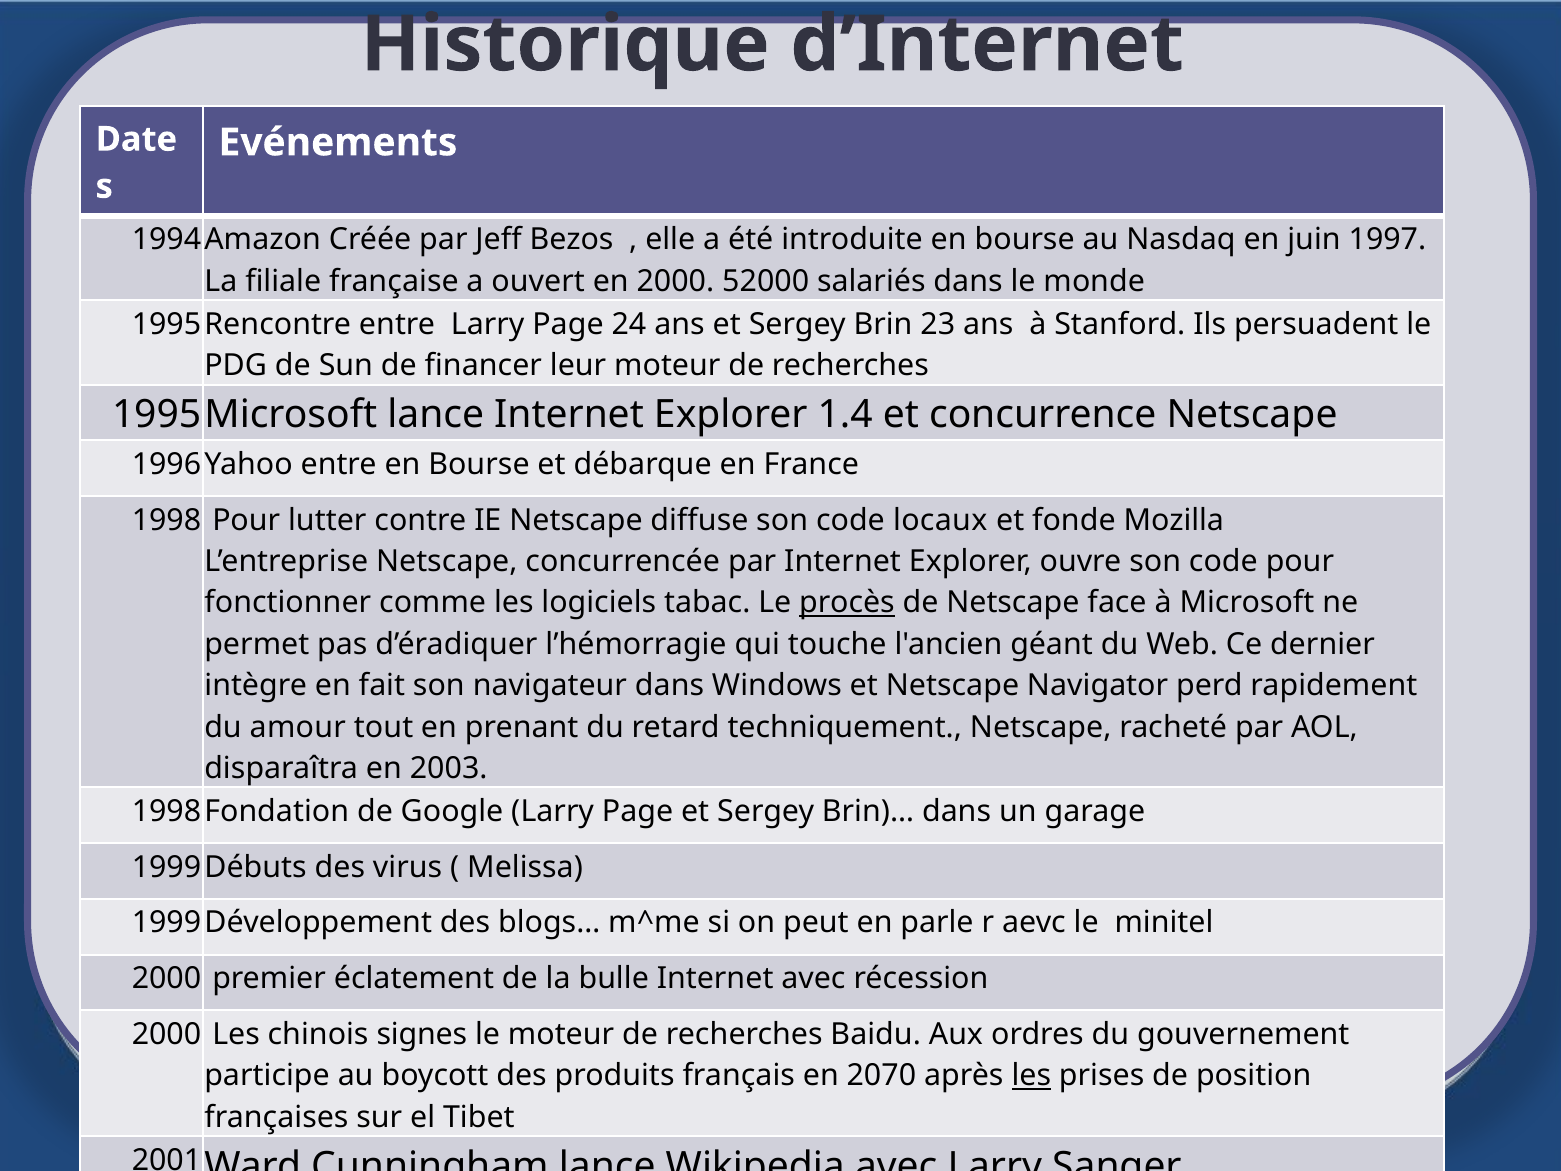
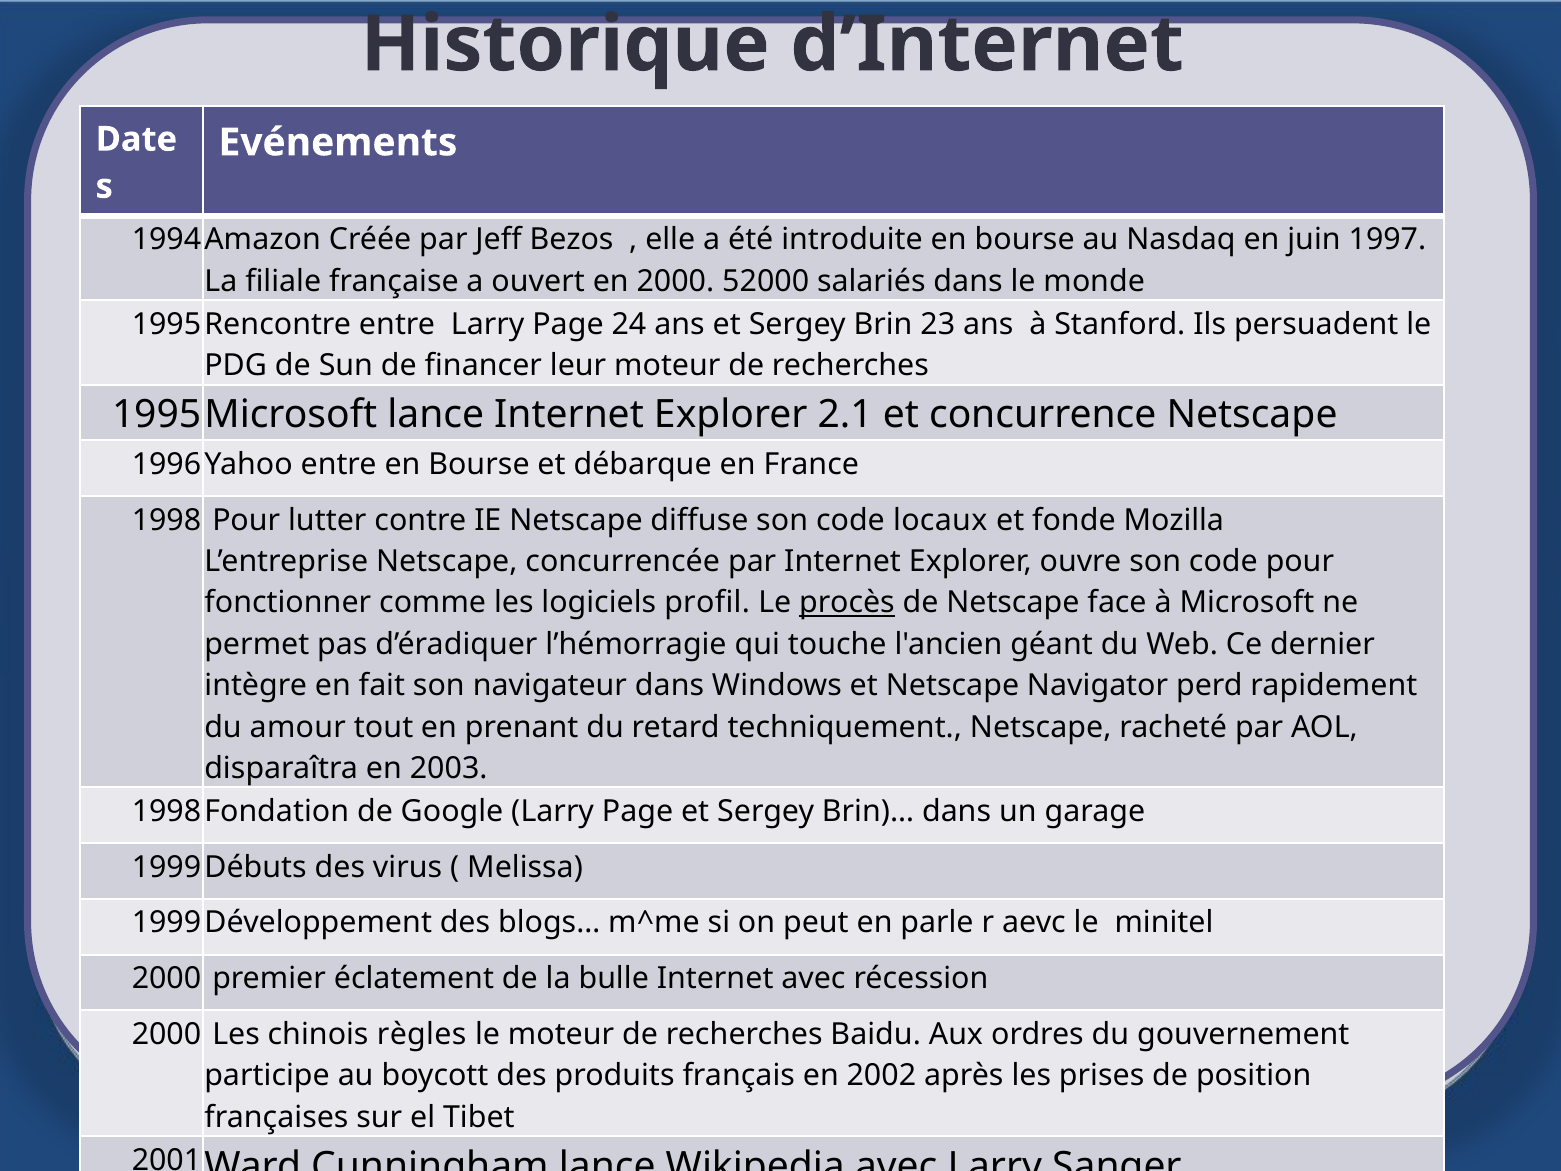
1.4: 1.4 -> 2.1
tabac: tabac -> profil
signes: signes -> règles
2070: 2070 -> 2002
les at (1031, 1076) underline: present -> none
